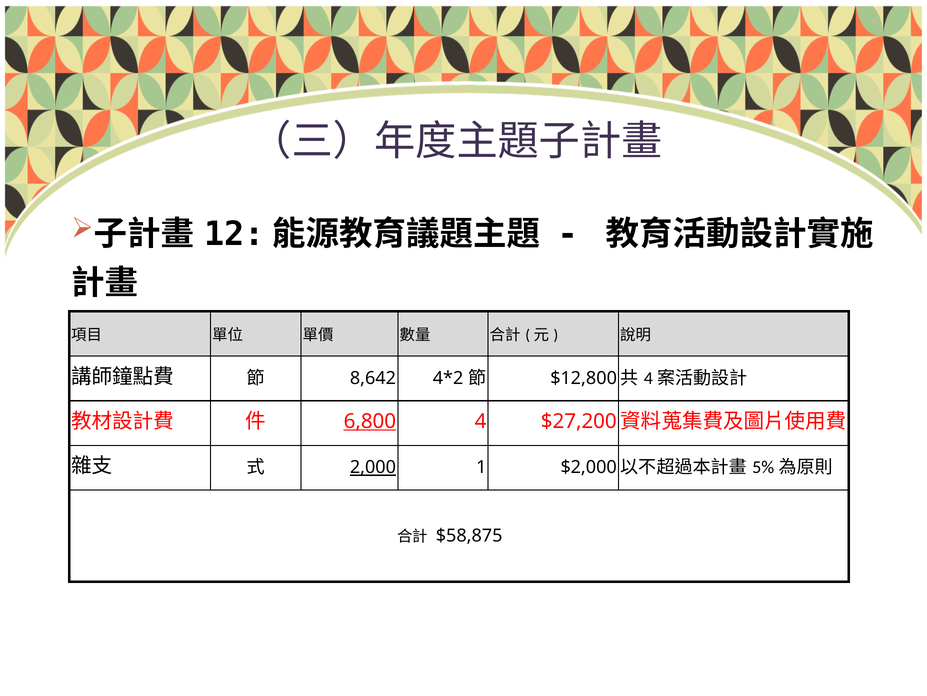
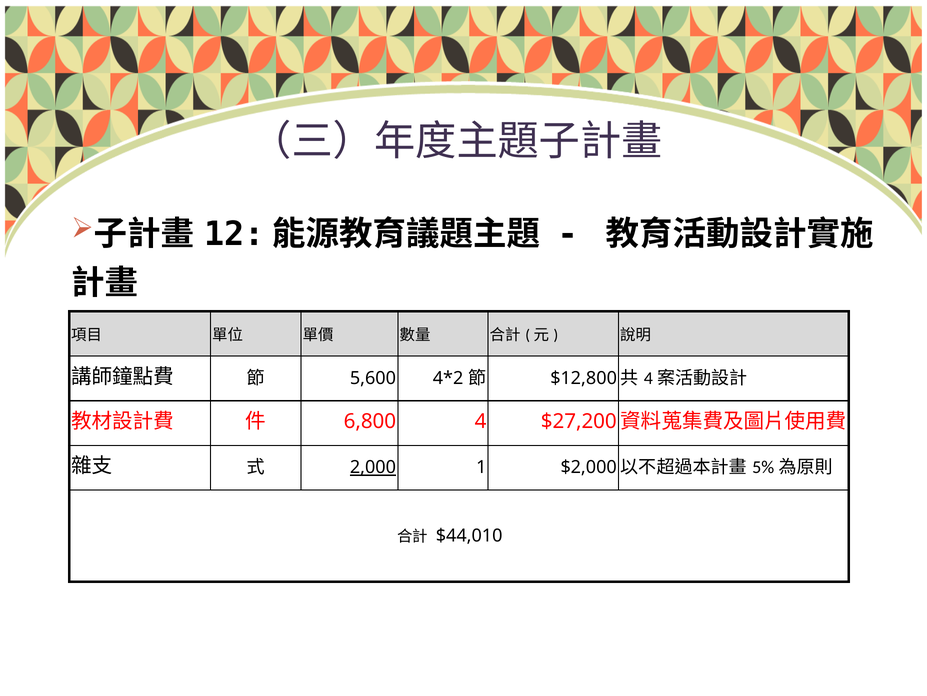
8,642: 8,642 -> 5,600
6,800 underline: present -> none
$58,875: $58,875 -> $44,010
